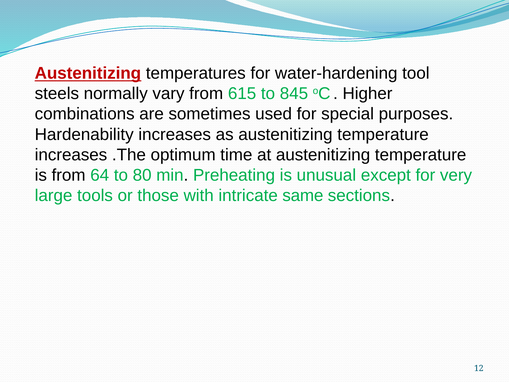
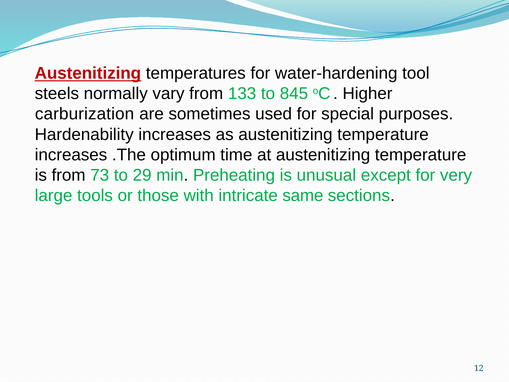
615: 615 -> 133
combinations: combinations -> carburization
64: 64 -> 73
80: 80 -> 29
